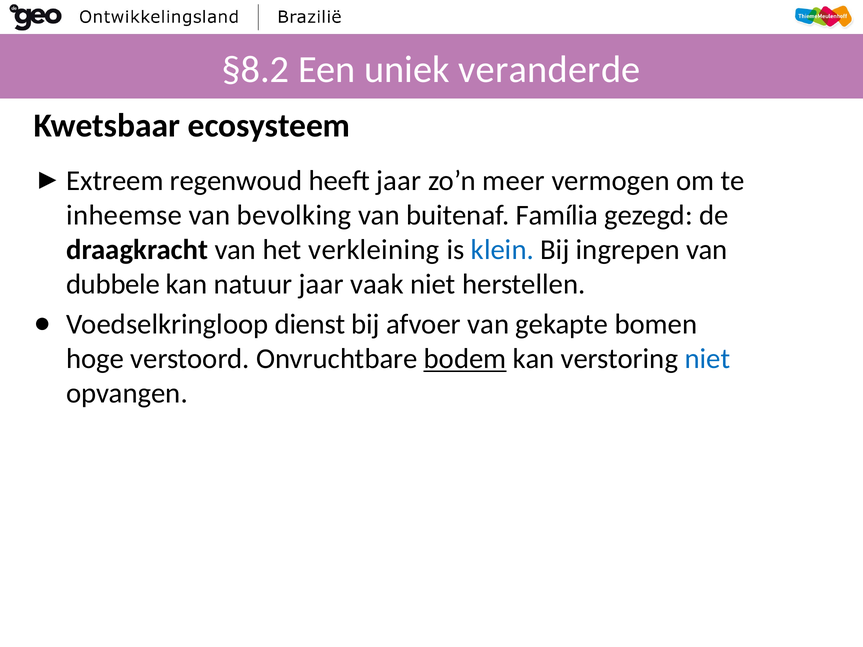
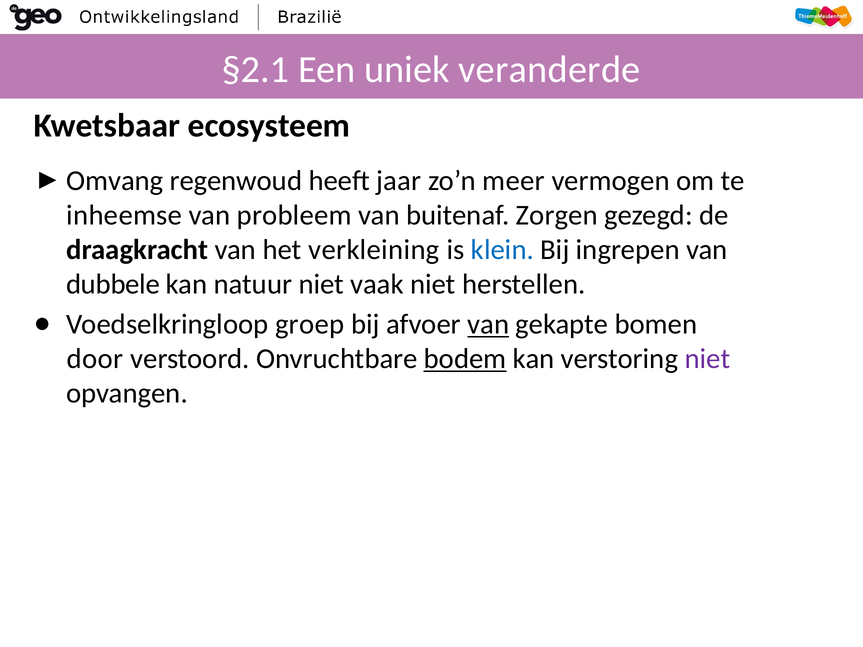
§8.2: §8.2 -> §2.1
Extreem: Extreem -> Omvang
bevolking: bevolking -> probleem
Família: Família -> Zorgen
natuur jaar: jaar -> niet
dienst: dienst -> groep
van at (488, 325) underline: none -> present
hoge: hoge -> door
niet at (707, 359) colour: blue -> purple
